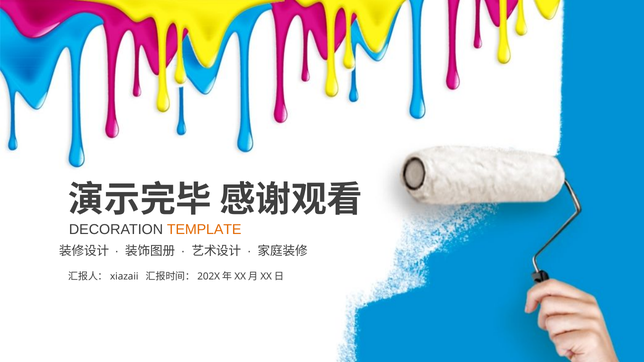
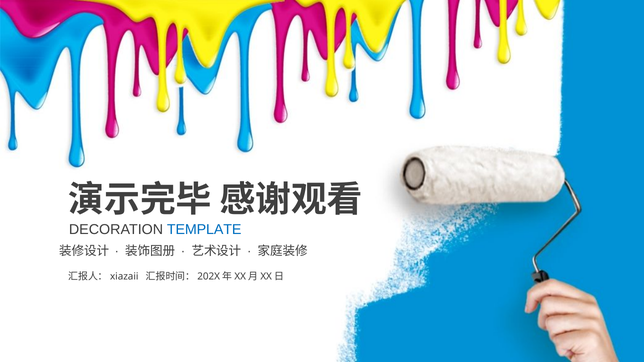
TEMPLATE colour: orange -> blue
